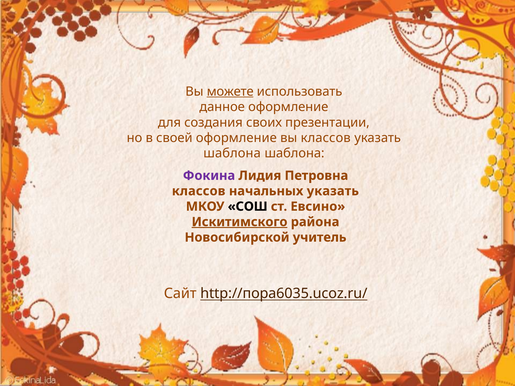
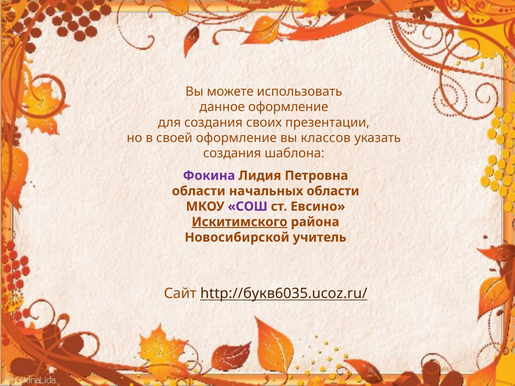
можете underline: present -> none
шаблона at (232, 153): шаблона -> создания
классов at (199, 191): классов -> области
начальных указать: указать -> области
СОШ colour: black -> purple
http://пора6035.ucoz.ru/: http://пора6035.ucoz.ru/ -> http://букв6035.ucoz.ru/
